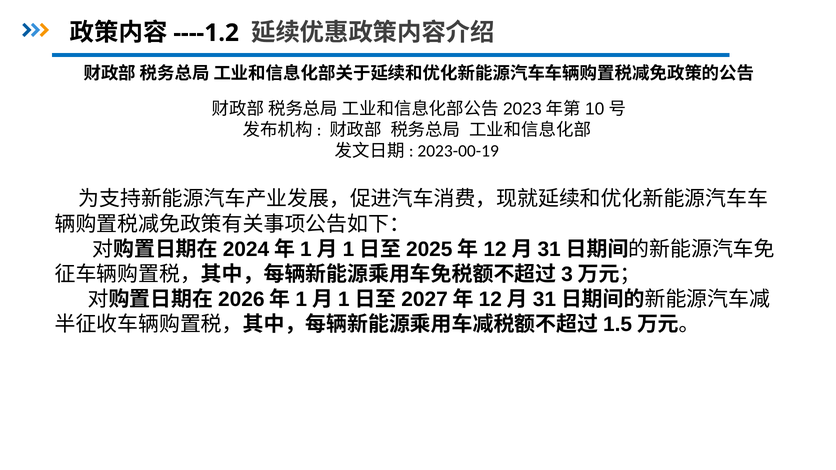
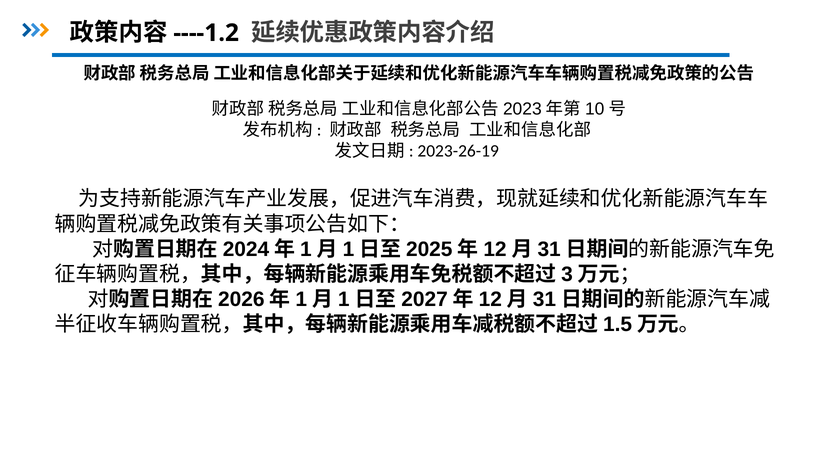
2023-00-19: 2023-00-19 -> 2023-26-19
